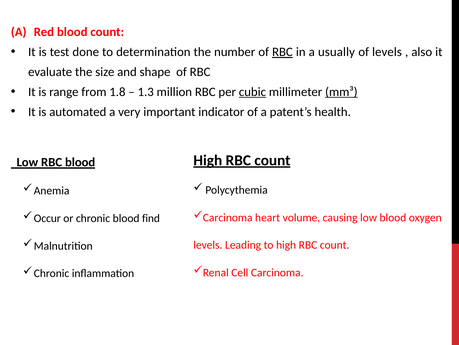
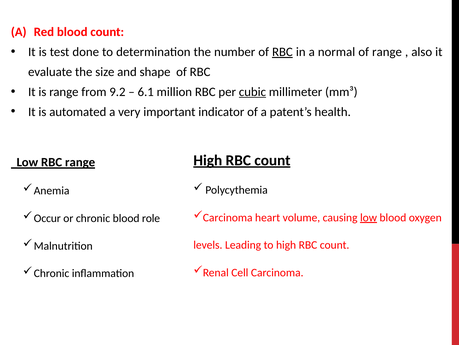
usually: usually -> normal
of levels: levels -> range
1.8: 1.8 -> 9.2
1.3: 1.3 -> 6.1
mm³ underline: present -> none
RBC blood: blood -> range
low at (369, 217) underline: none -> present
find: find -> role
